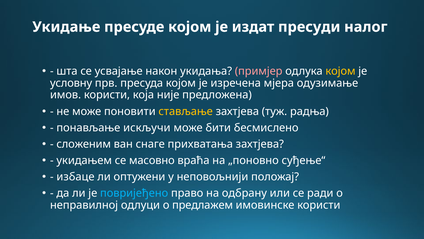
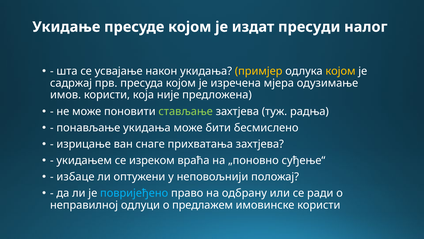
примјер colour: pink -> yellow
условну: условну -> садржај
стављање colour: yellow -> light green
понављање искључи: искључи -> укидања
сложеним: сложеним -> изрицање
масовно: масовно -> изреком
